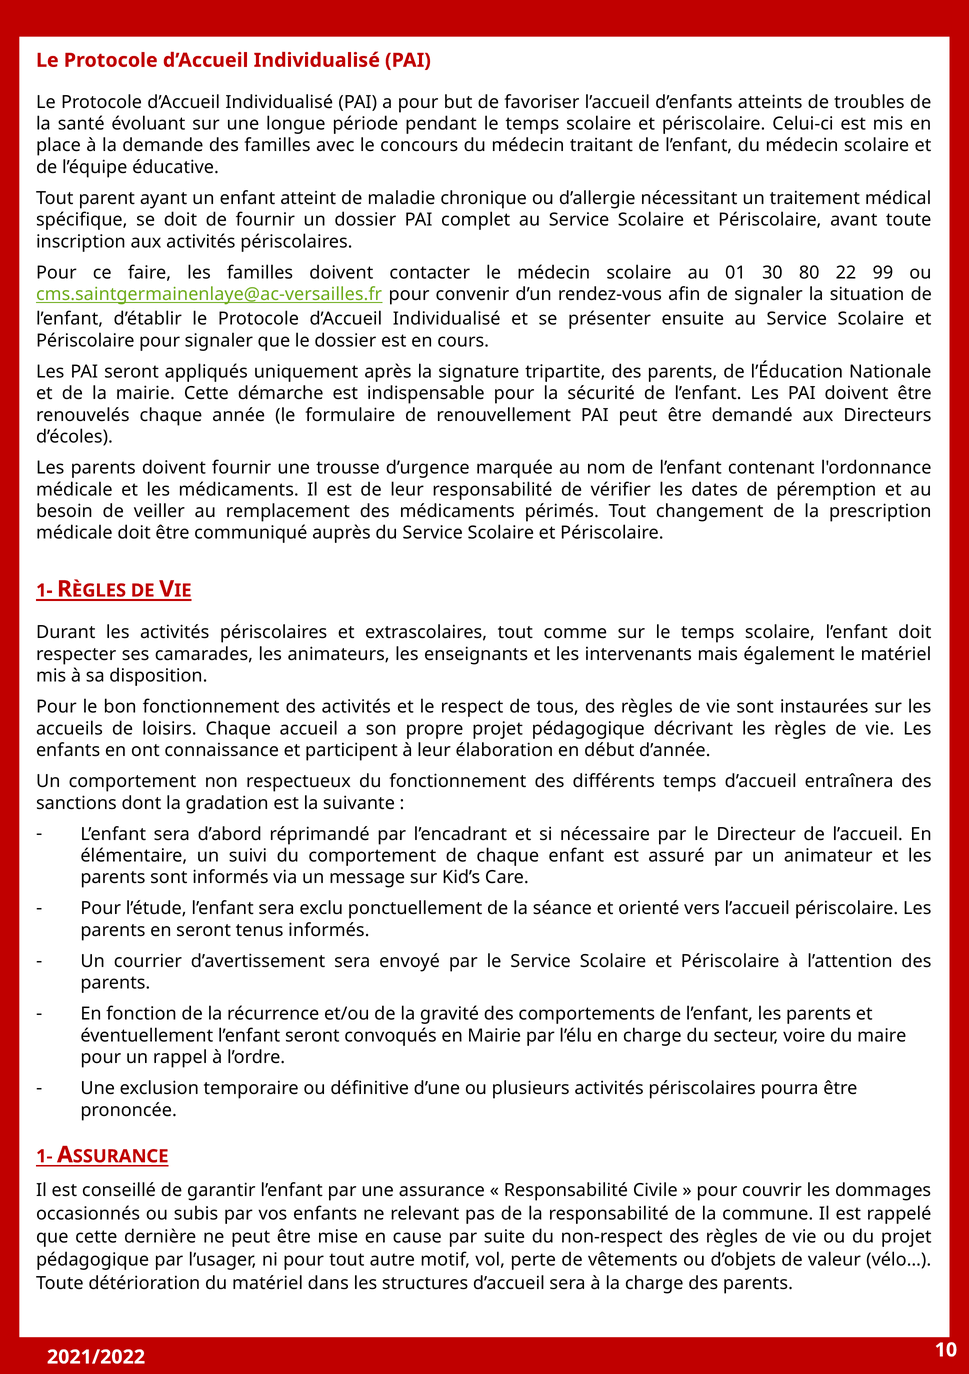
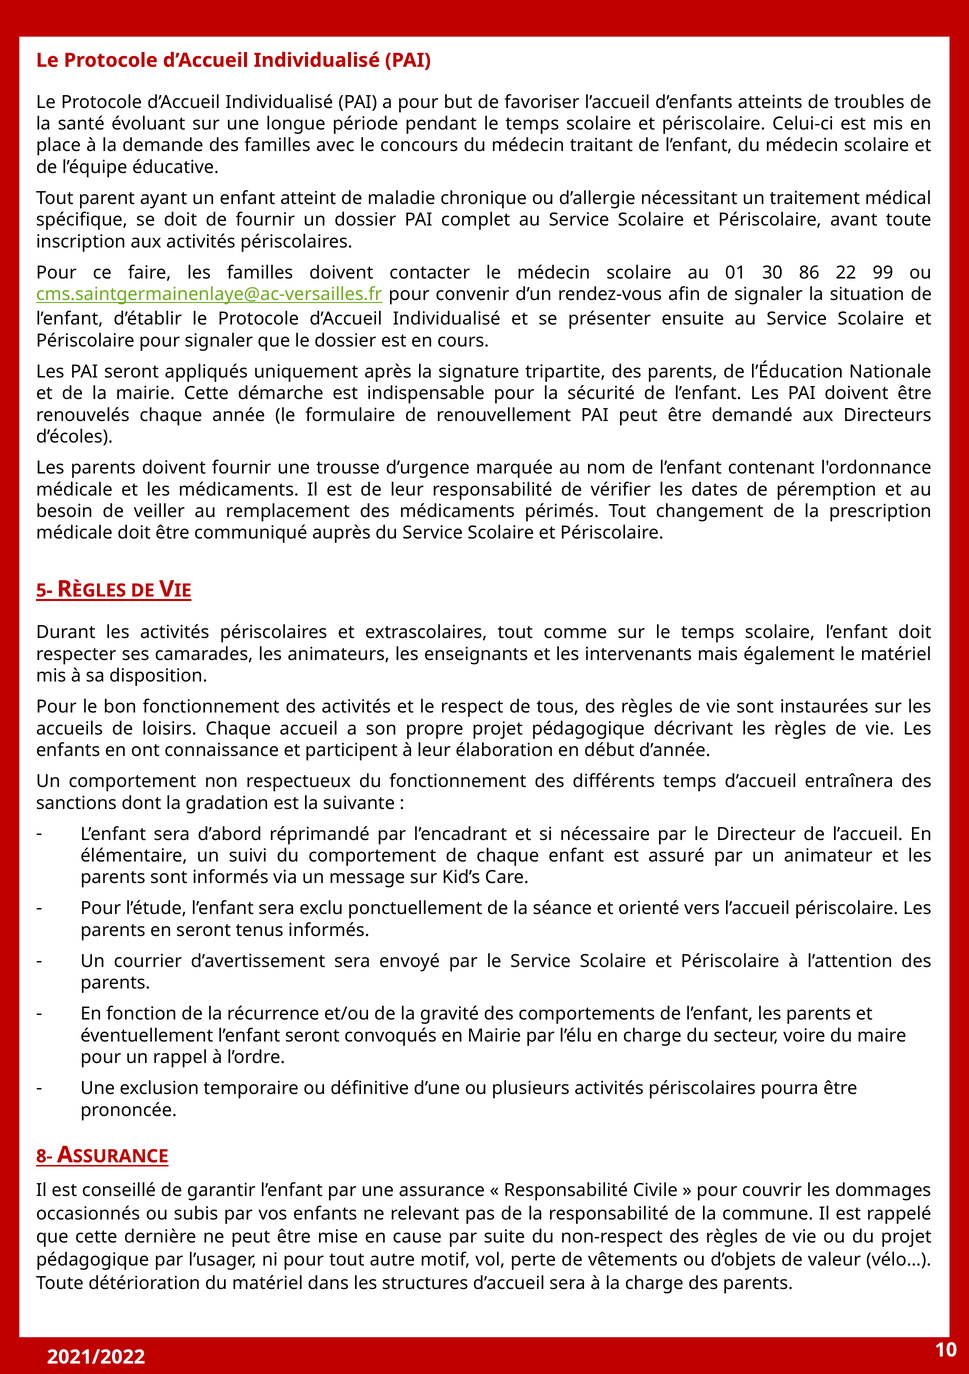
80: 80 -> 86
1- at (44, 591): 1- -> 5-
1- at (44, 1157): 1- -> 8-
